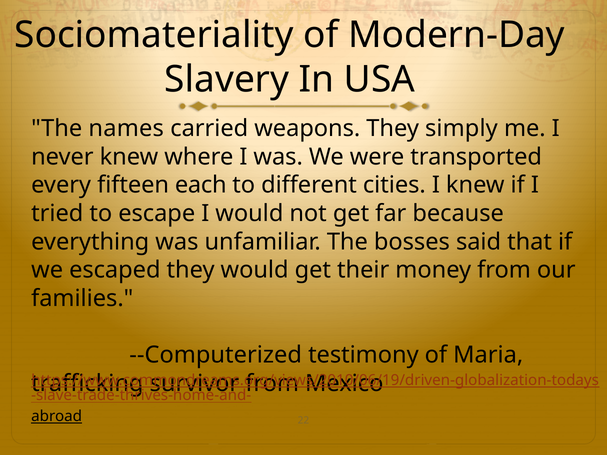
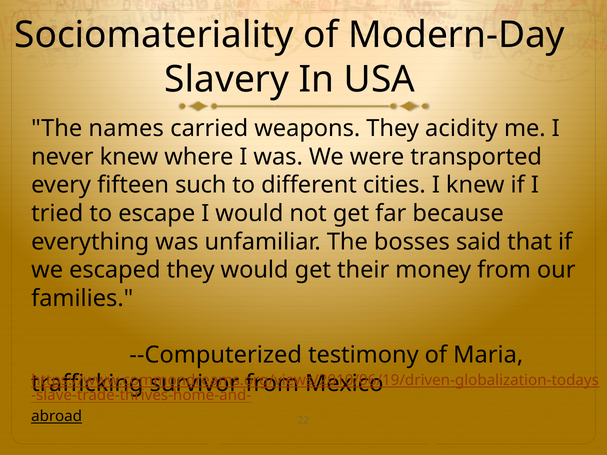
simply: simply -> acidity
each: each -> such
